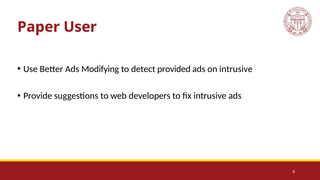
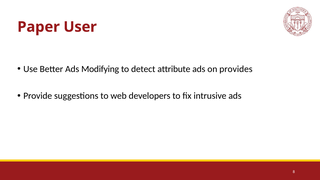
provided: provided -> attribute
on intrusive: intrusive -> provides
